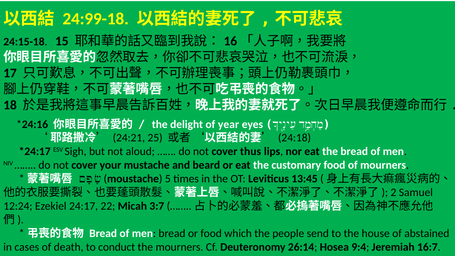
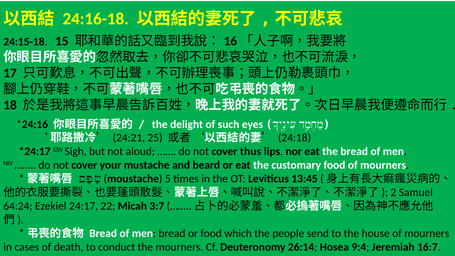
24:99-18: 24:99-18 -> 24:16-18
year: year -> such
12:24: 12:24 -> 64:24
house of abstained: abstained -> mourners
